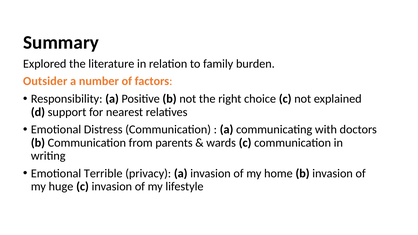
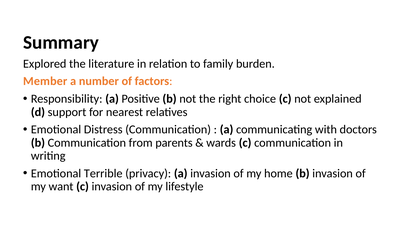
Outsider: Outsider -> Member
huge: huge -> want
